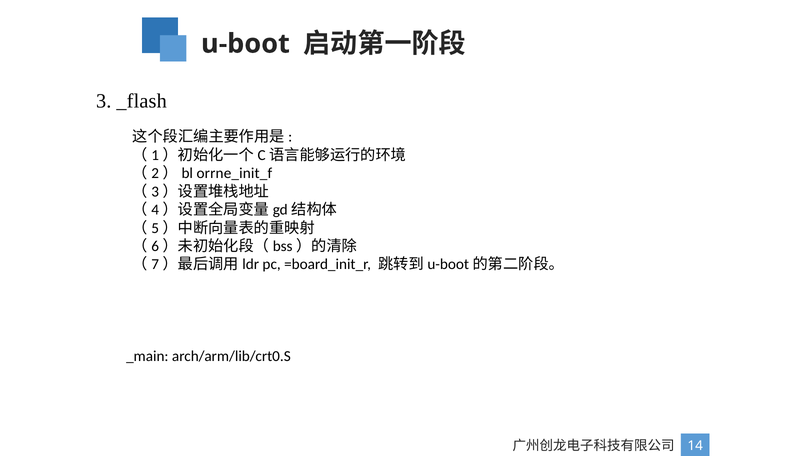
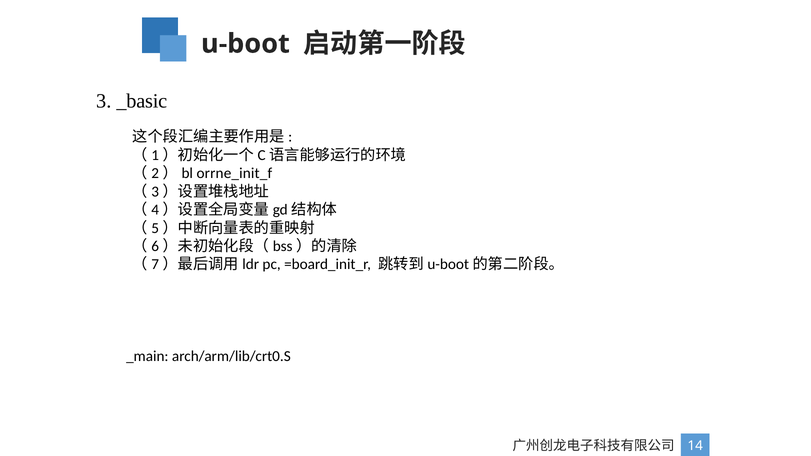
_flash: _flash -> _basic
